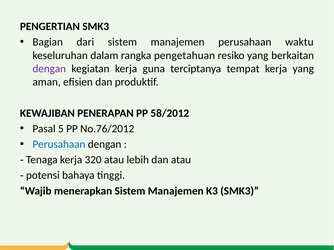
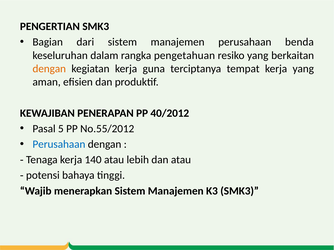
waktu: waktu -> benda
dengan at (49, 69) colour: purple -> orange
58/2012: 58/2012 -> 40/2012
No.76/2012: No.76/2012 -> No.55/2012
320: 320 -> 140
